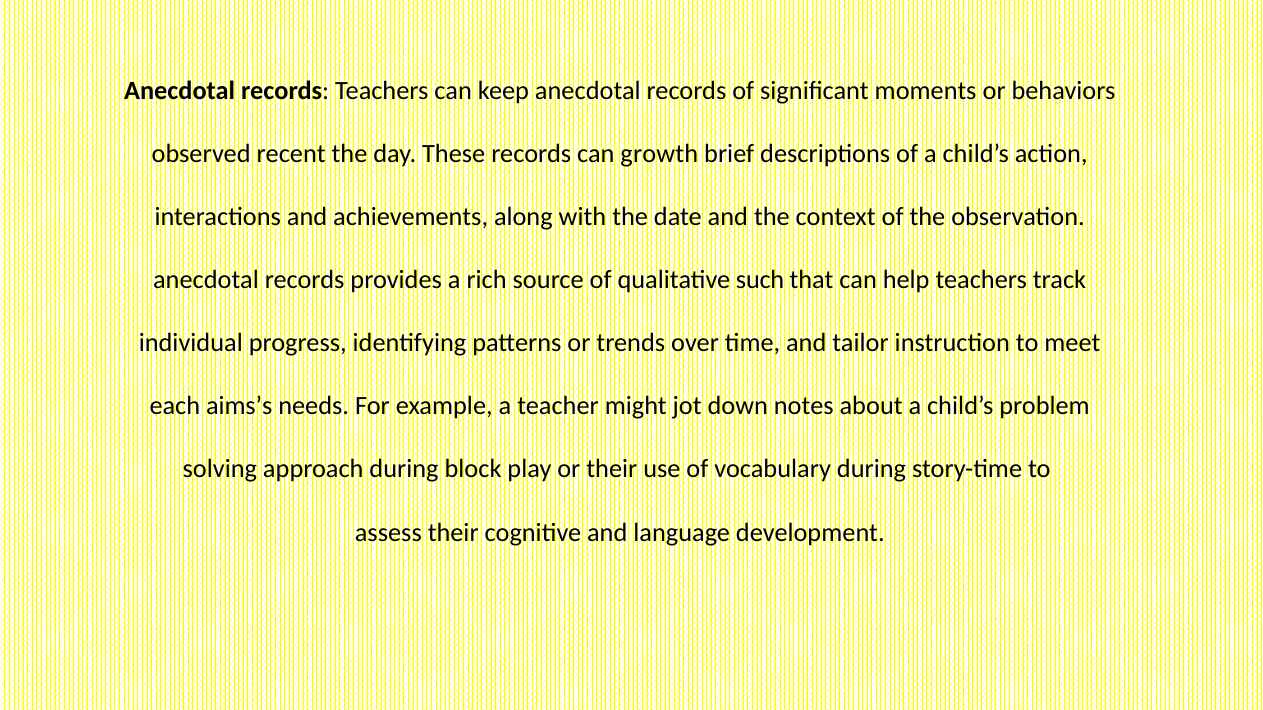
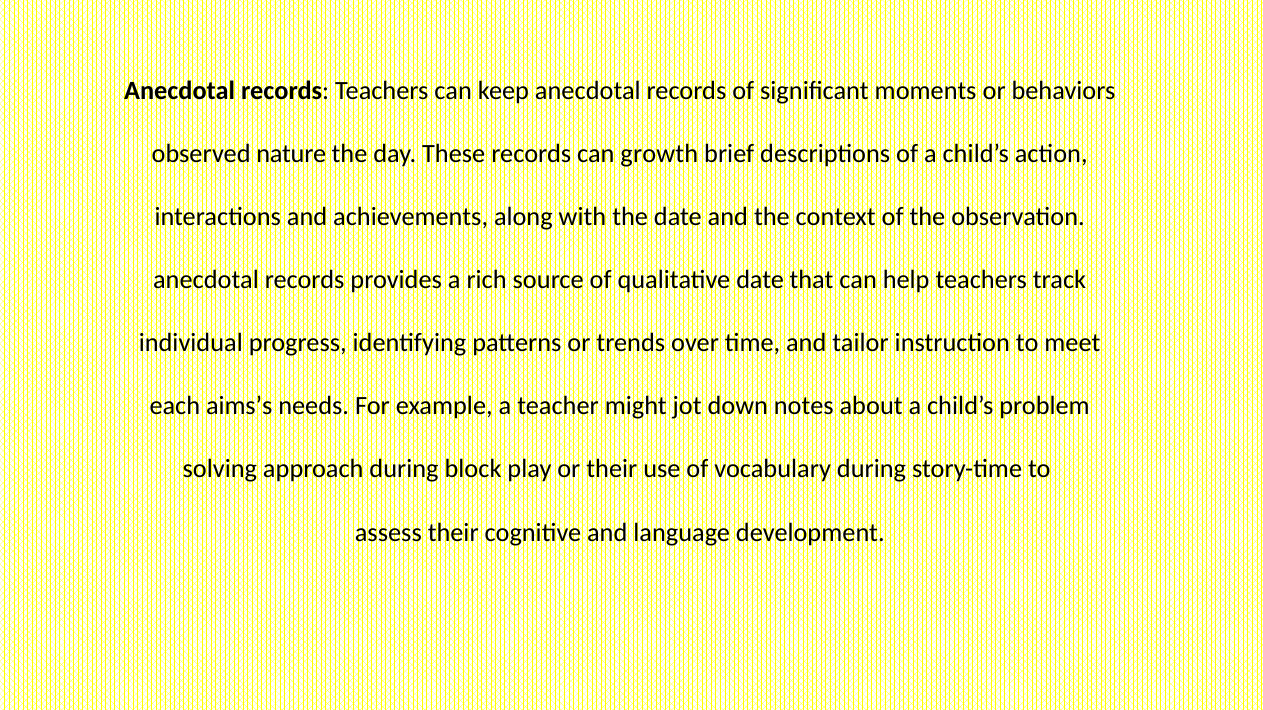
recent: recent -> nature
qualitative such: such -> date
